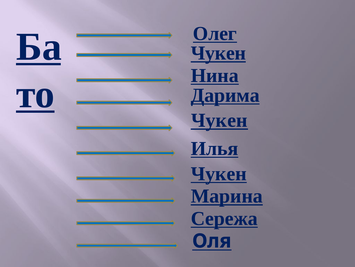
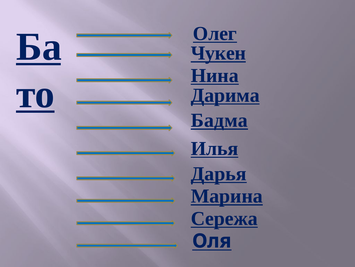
Чукен at (219, 120): Чукен -> Бадма
Чукен at (219, 173): Чукен -> Дарья
